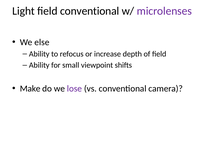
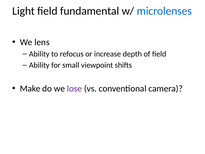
field conventional: conventional -> fundamental
microlenses colour: purple -> blue
else: else -> lens
